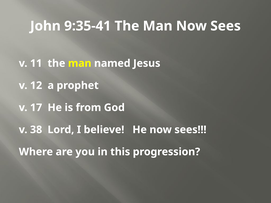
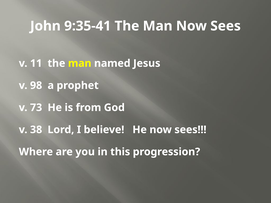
12: 12 -> 98
17: 17 -> 73
